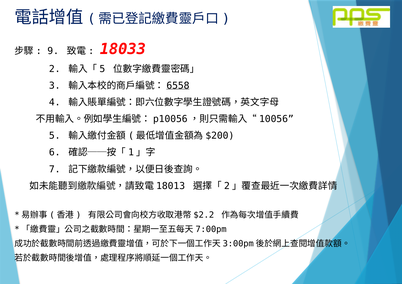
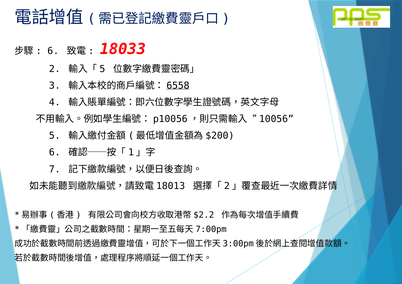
9 at (53, 51): 9 -> 6
